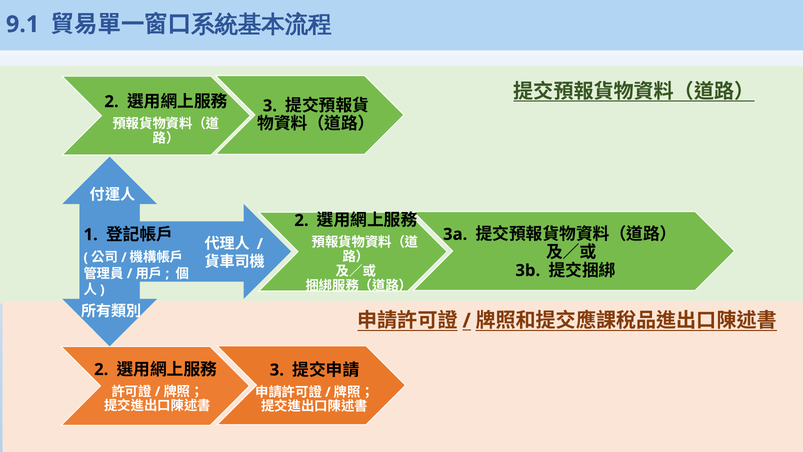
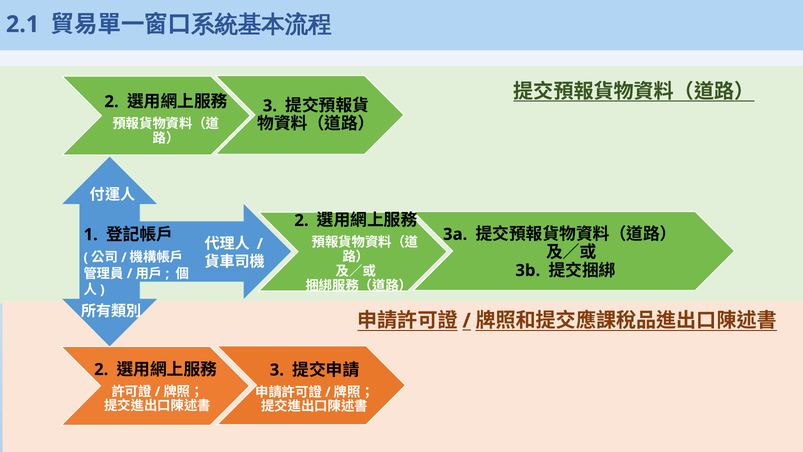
9.1: 9.1 -> 2.1
